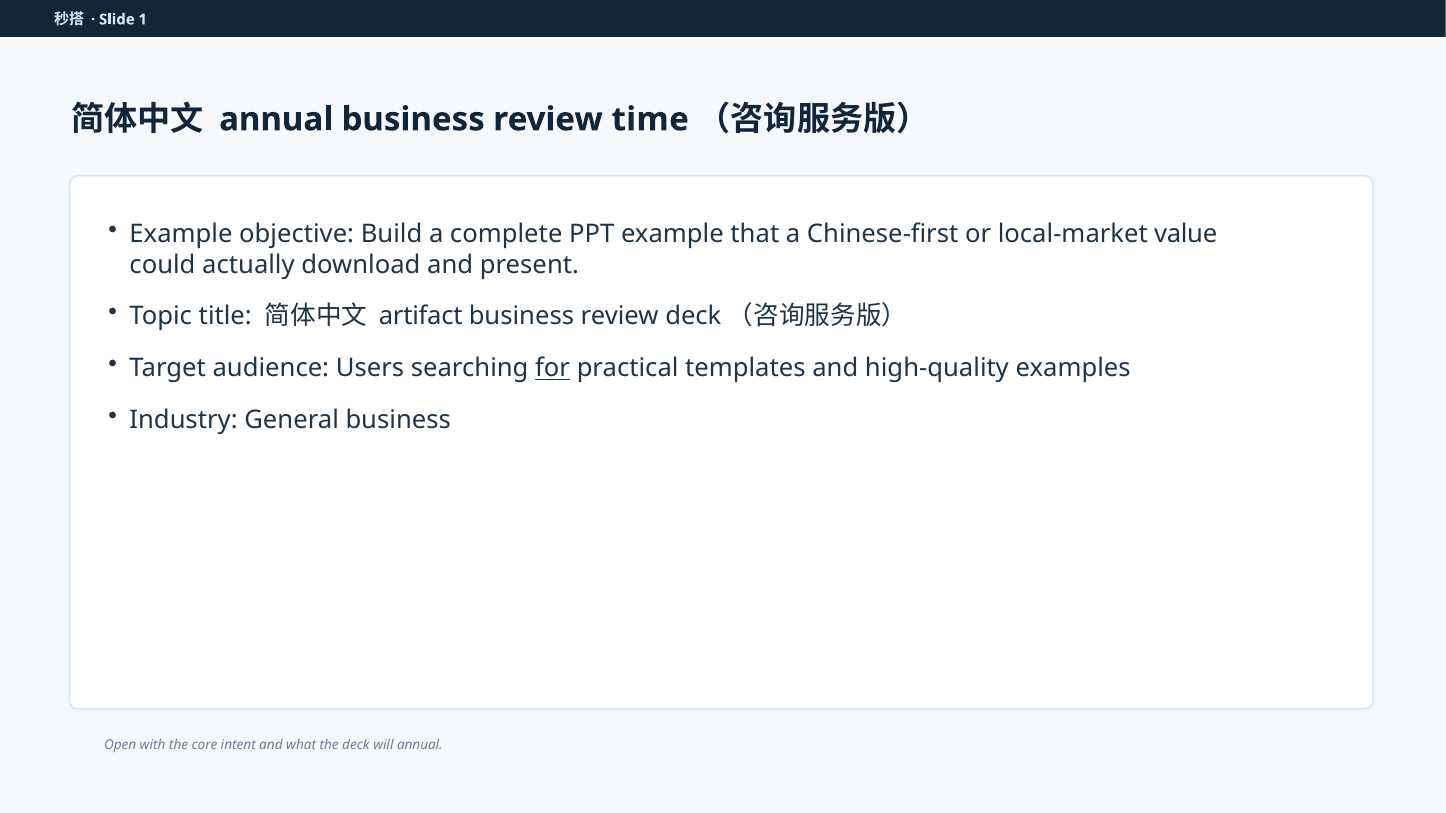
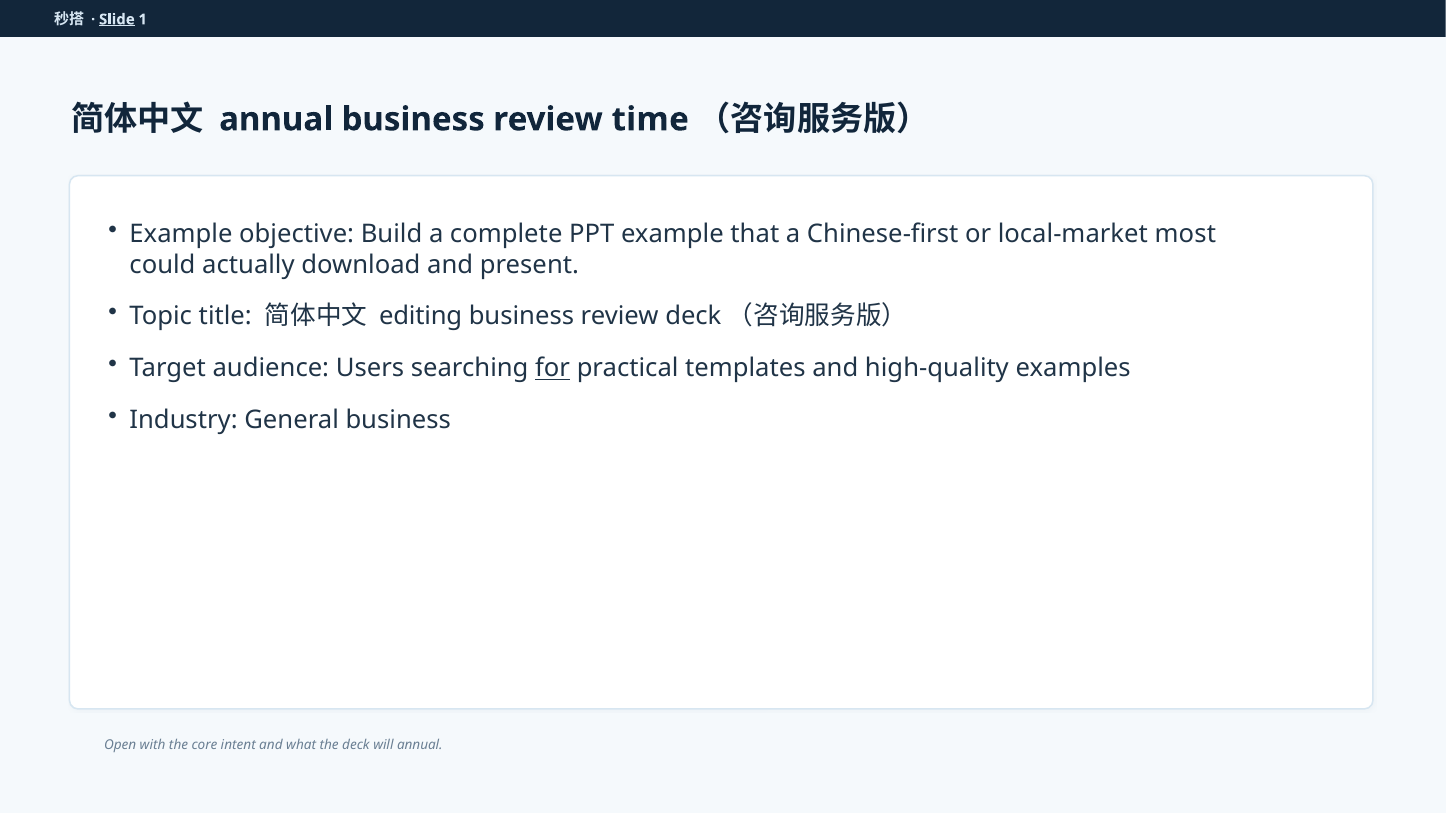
Slide underline: none -> present
value: value -> most
artifact: artifact -> editing
